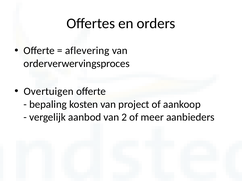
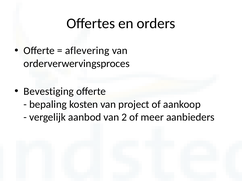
Overtuigen: Overtuigen -> Bevestiging
